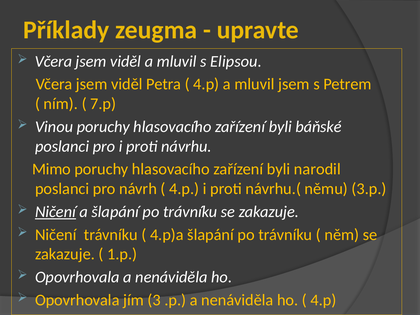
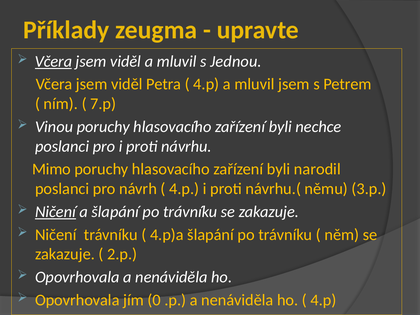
Včera at (53, 61) underline: none -> present
Elipsou: Elipsou -> Jednou
báňské: báňské -> nechce
1.p: 1.p -> 2.p
3: 3 -> 0
